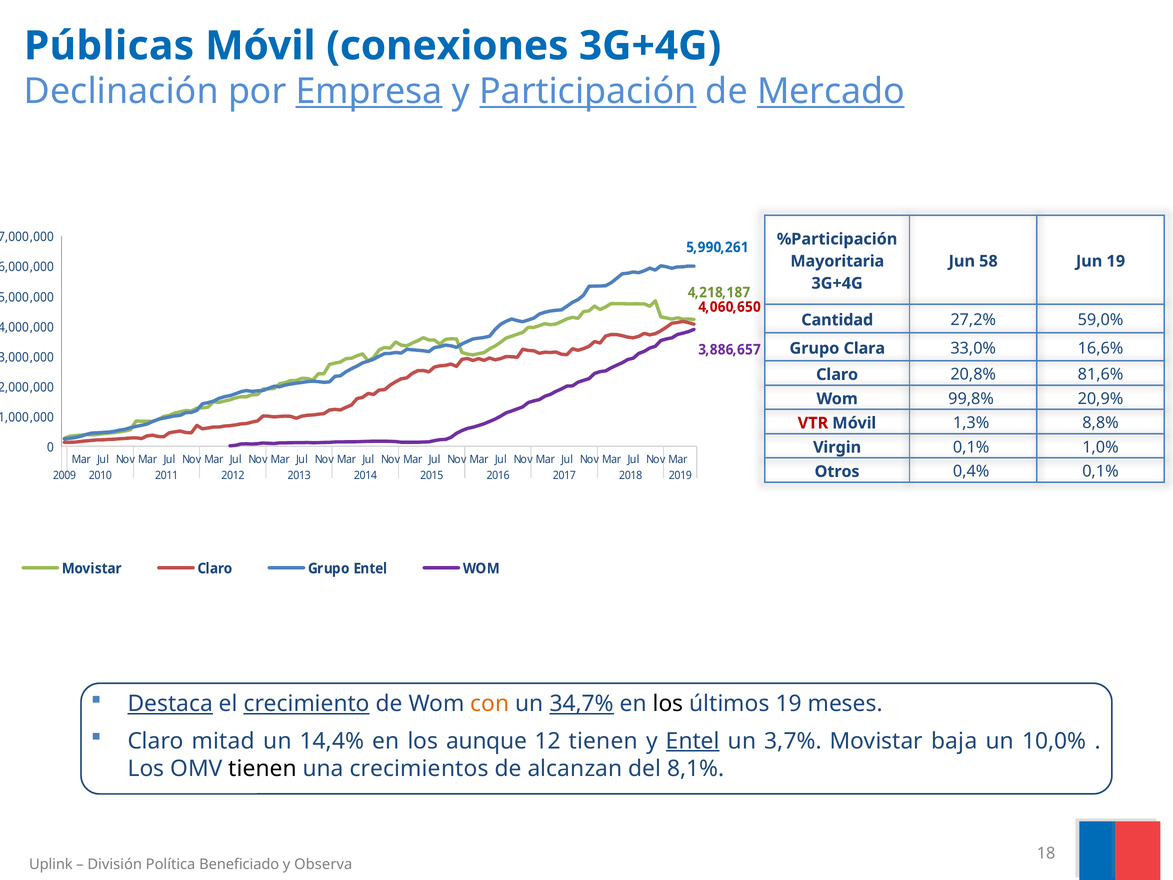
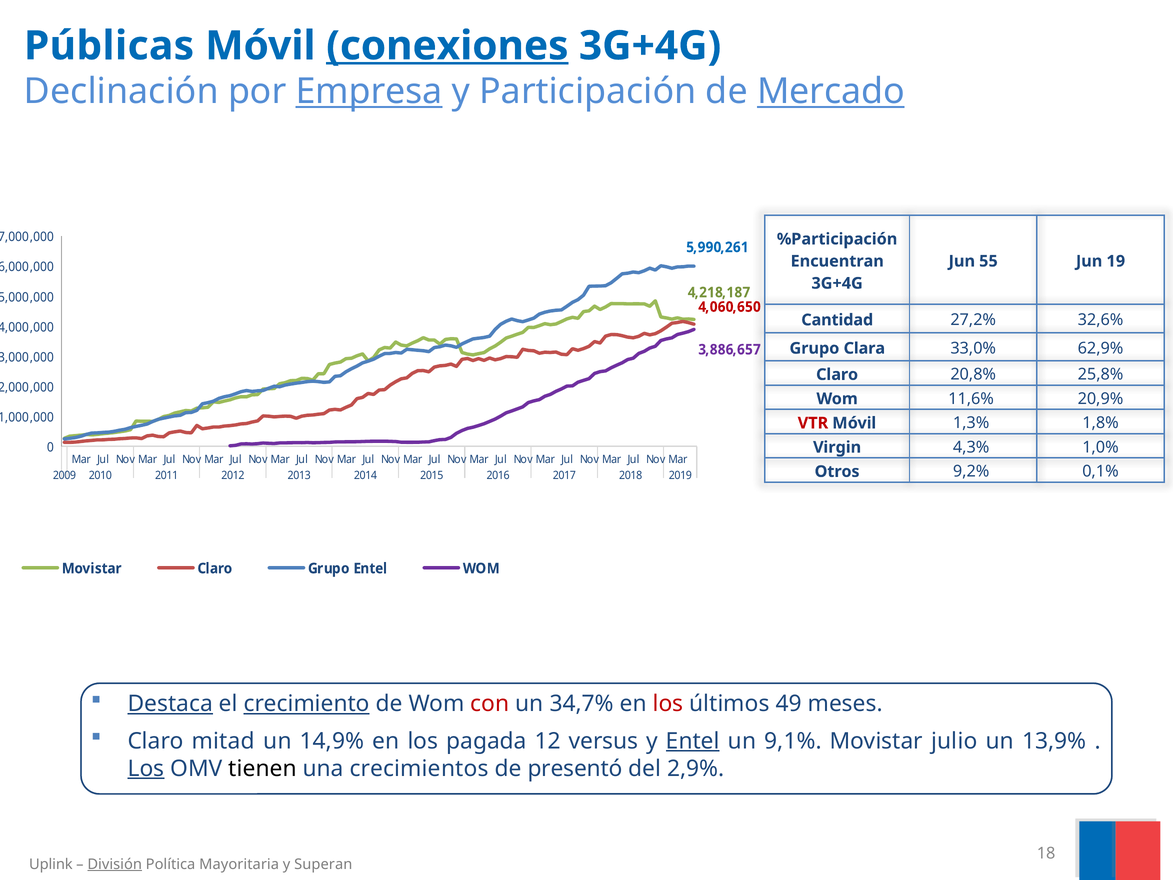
conexiones underline: none -> present
Participación underline: present -> none
Mayoritaria: Mayoritaria -> Encuentran
58: 58 -> 55
59,0%: 59,0% -> 32,6%
16,6%: 16,6% -> 62,9%
81,6%: 81,6% -> 25,8%
99,8%: 99,8% -> 11,6%
8,8%: 8,8% -> 1,8%
Virgin 0,1%: 0,1% -> 4,3%
0,4%: 0,4% -> 9,2%
con colour: orange -> red
34,7% underline: present -> none
los at (668, 704) colour: black -> red
últimos 19: 19 -> 49
14,4%: 14,4% -> 14,9%
aunque: aunque -> pagada
12 tienen: tienen -> versus
3,7%: 3,7% -> 9,1%
baja: baja -> julio
10,0%: 10,0% -> 13,9%
Los at (146, 768) underline: none -> present
alcanzan: alcanzan -> presentó
8,1%: 8,1% -> 2,9%
División underline: none -> present
Beneficiado: Beneficiado -> Mayoritaria
Observa: Observa -> Superan
